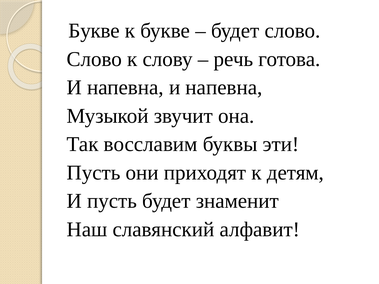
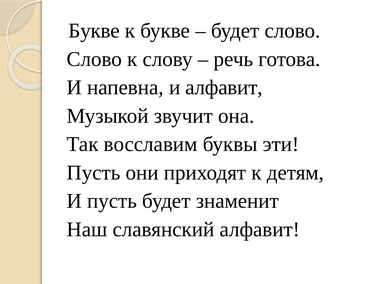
напевна и напевна: напевна -> алфавит
